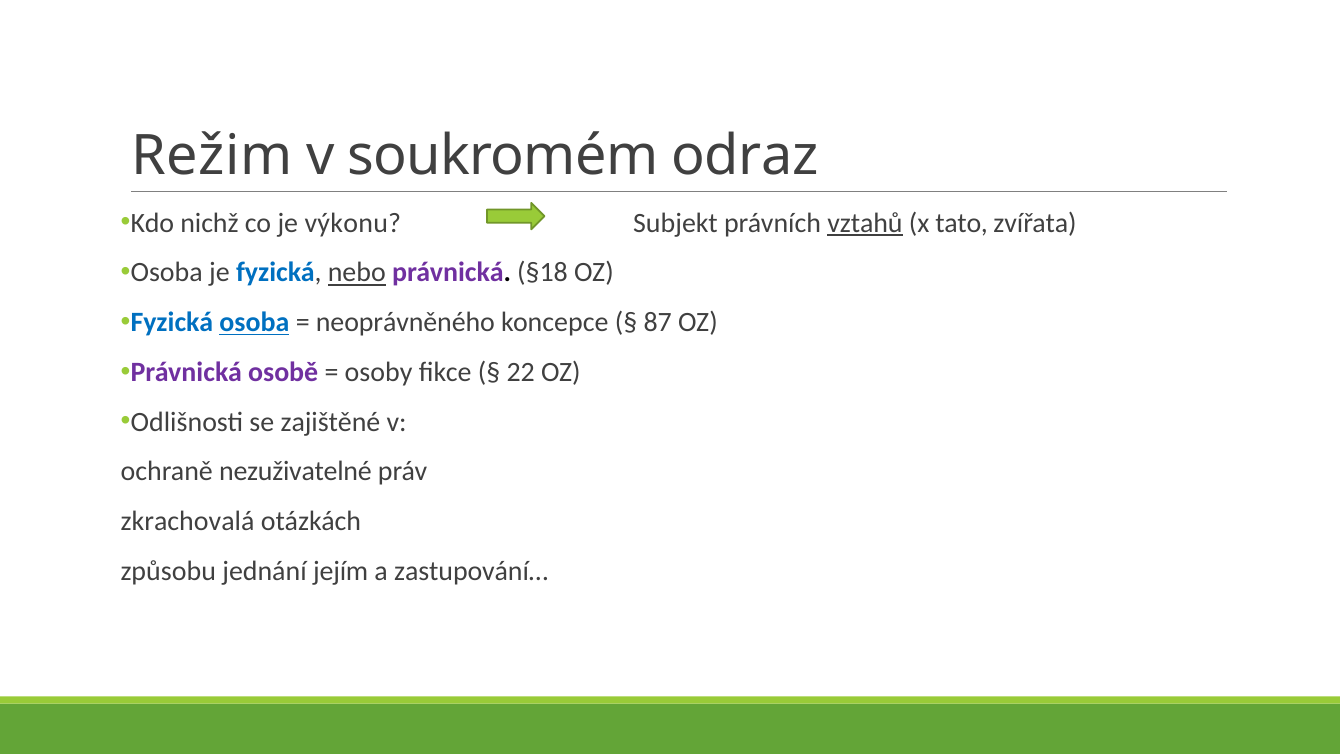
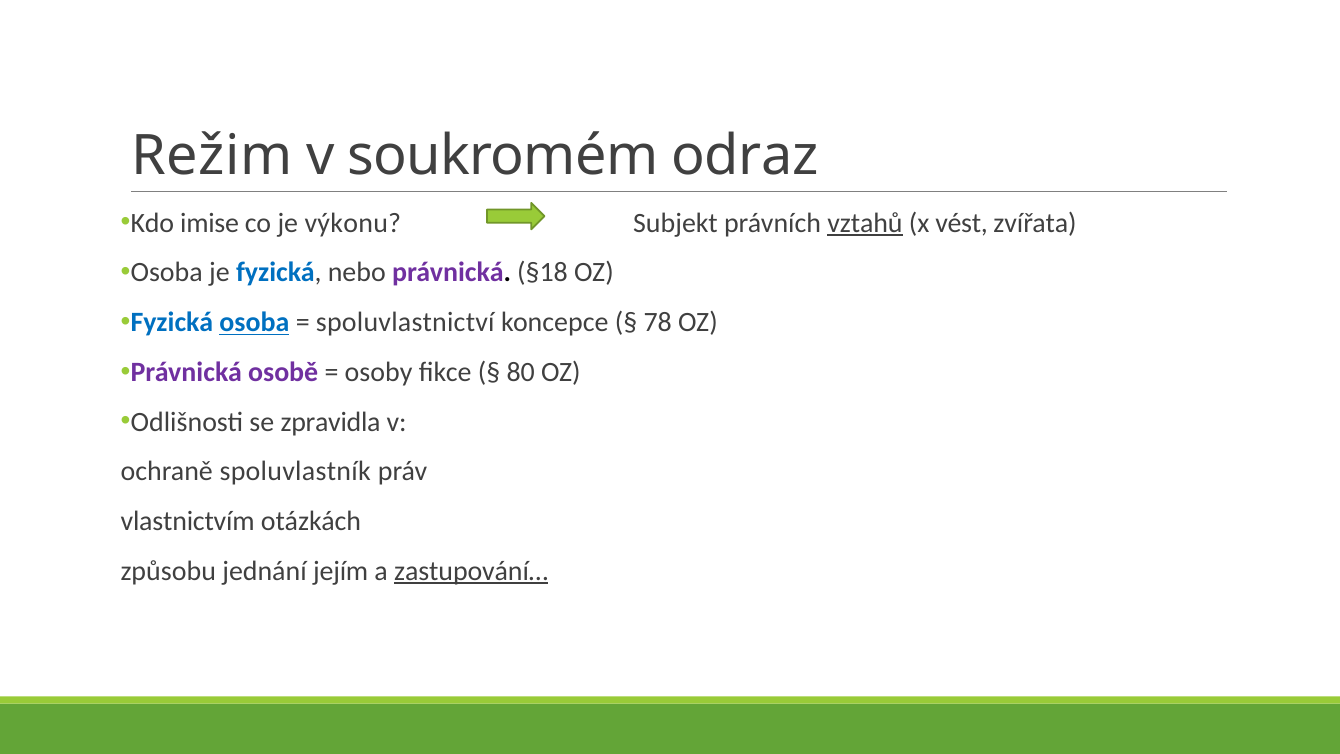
nichž: nichž -> imise
tato: tato -> vést
nebo underline: present -> none
neoprávněného: neoprávněného -> spoluvlastnictví
87: 87 -> 78
22: 22 -> 80
zajištěné: zajištěné -> zpravidla
nezuživatelné: nezuživatelné -> spoluvlastník
zkrachovalá: zkrachovalá -> vlastnictvím
zastupování… underline: none -> present
